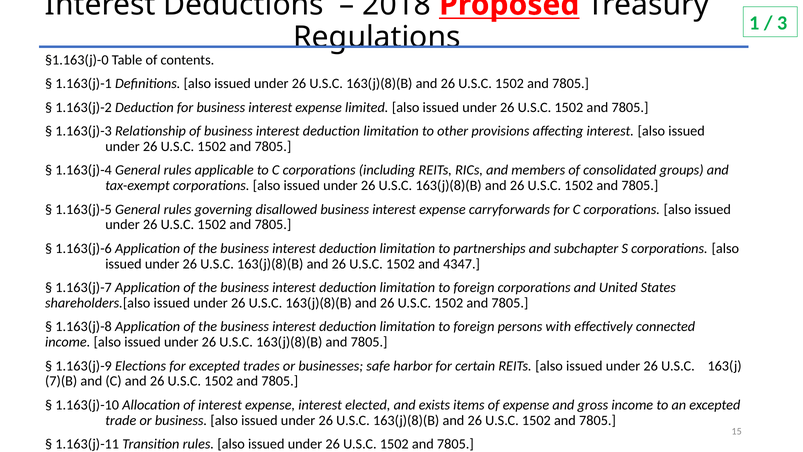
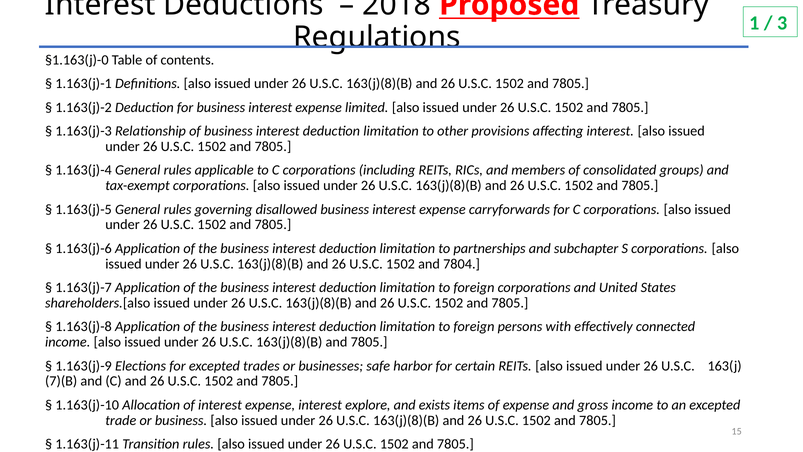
4347: 4347 -> 7804
elected: elected -> explore
